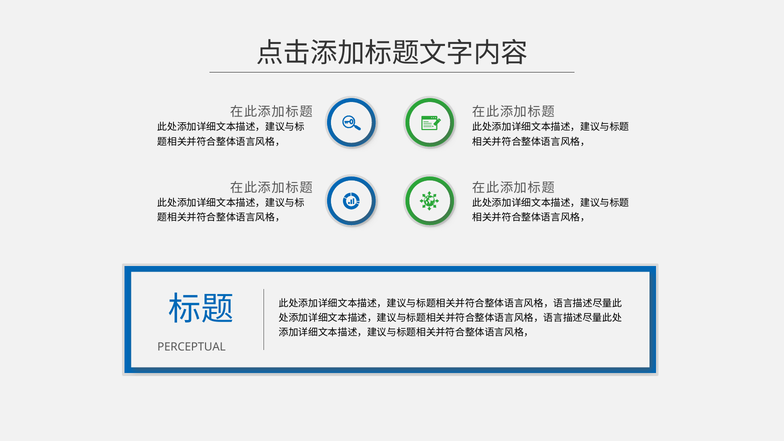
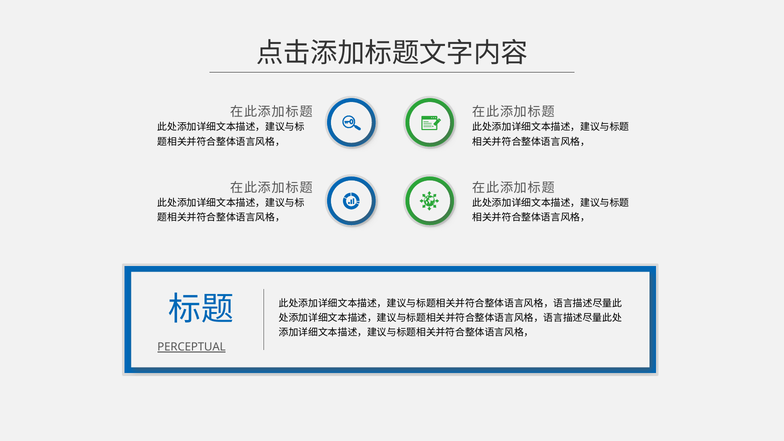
PERCEPTUAL underline: none -> present
